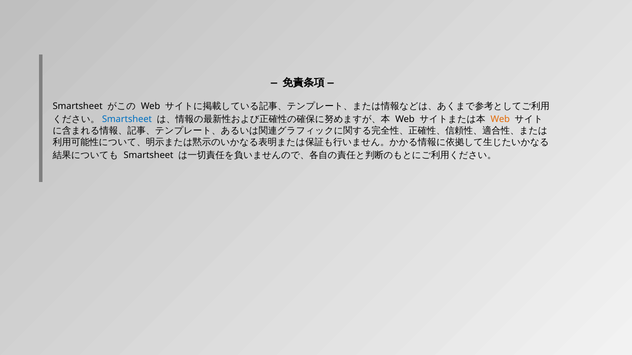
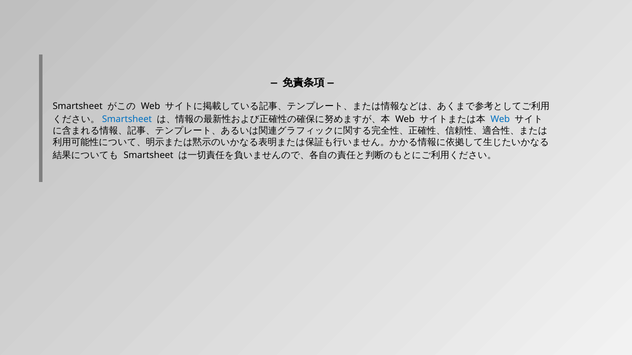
Web at (500, 119) colour: orange -> blue
